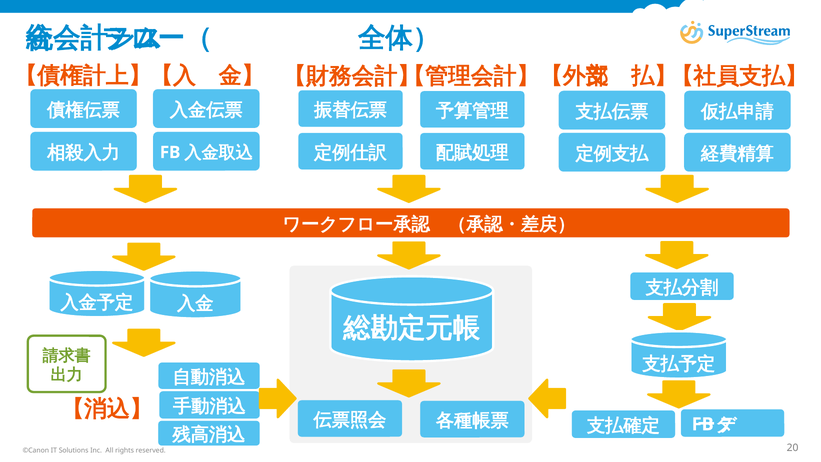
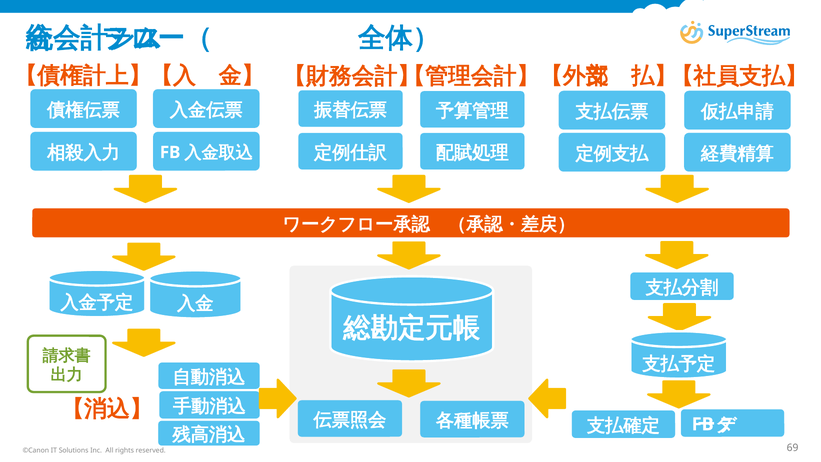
20: 20 -> 69
